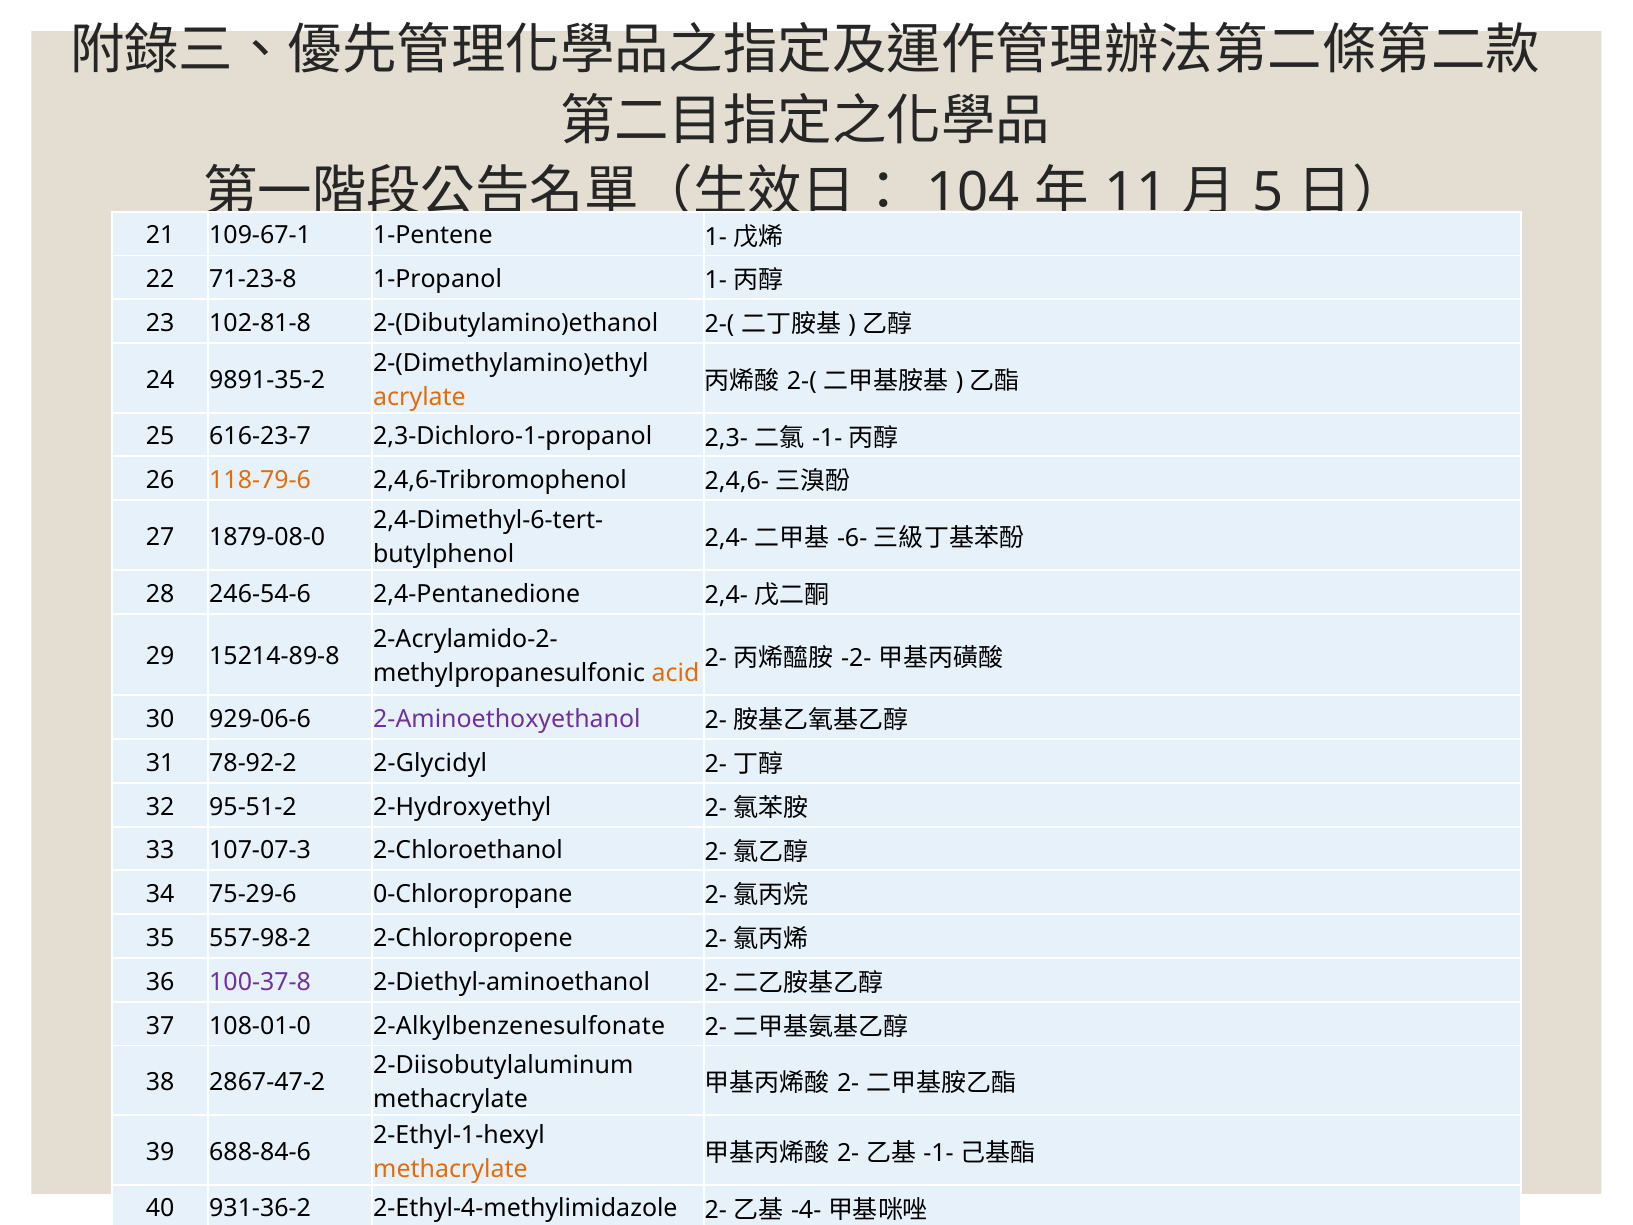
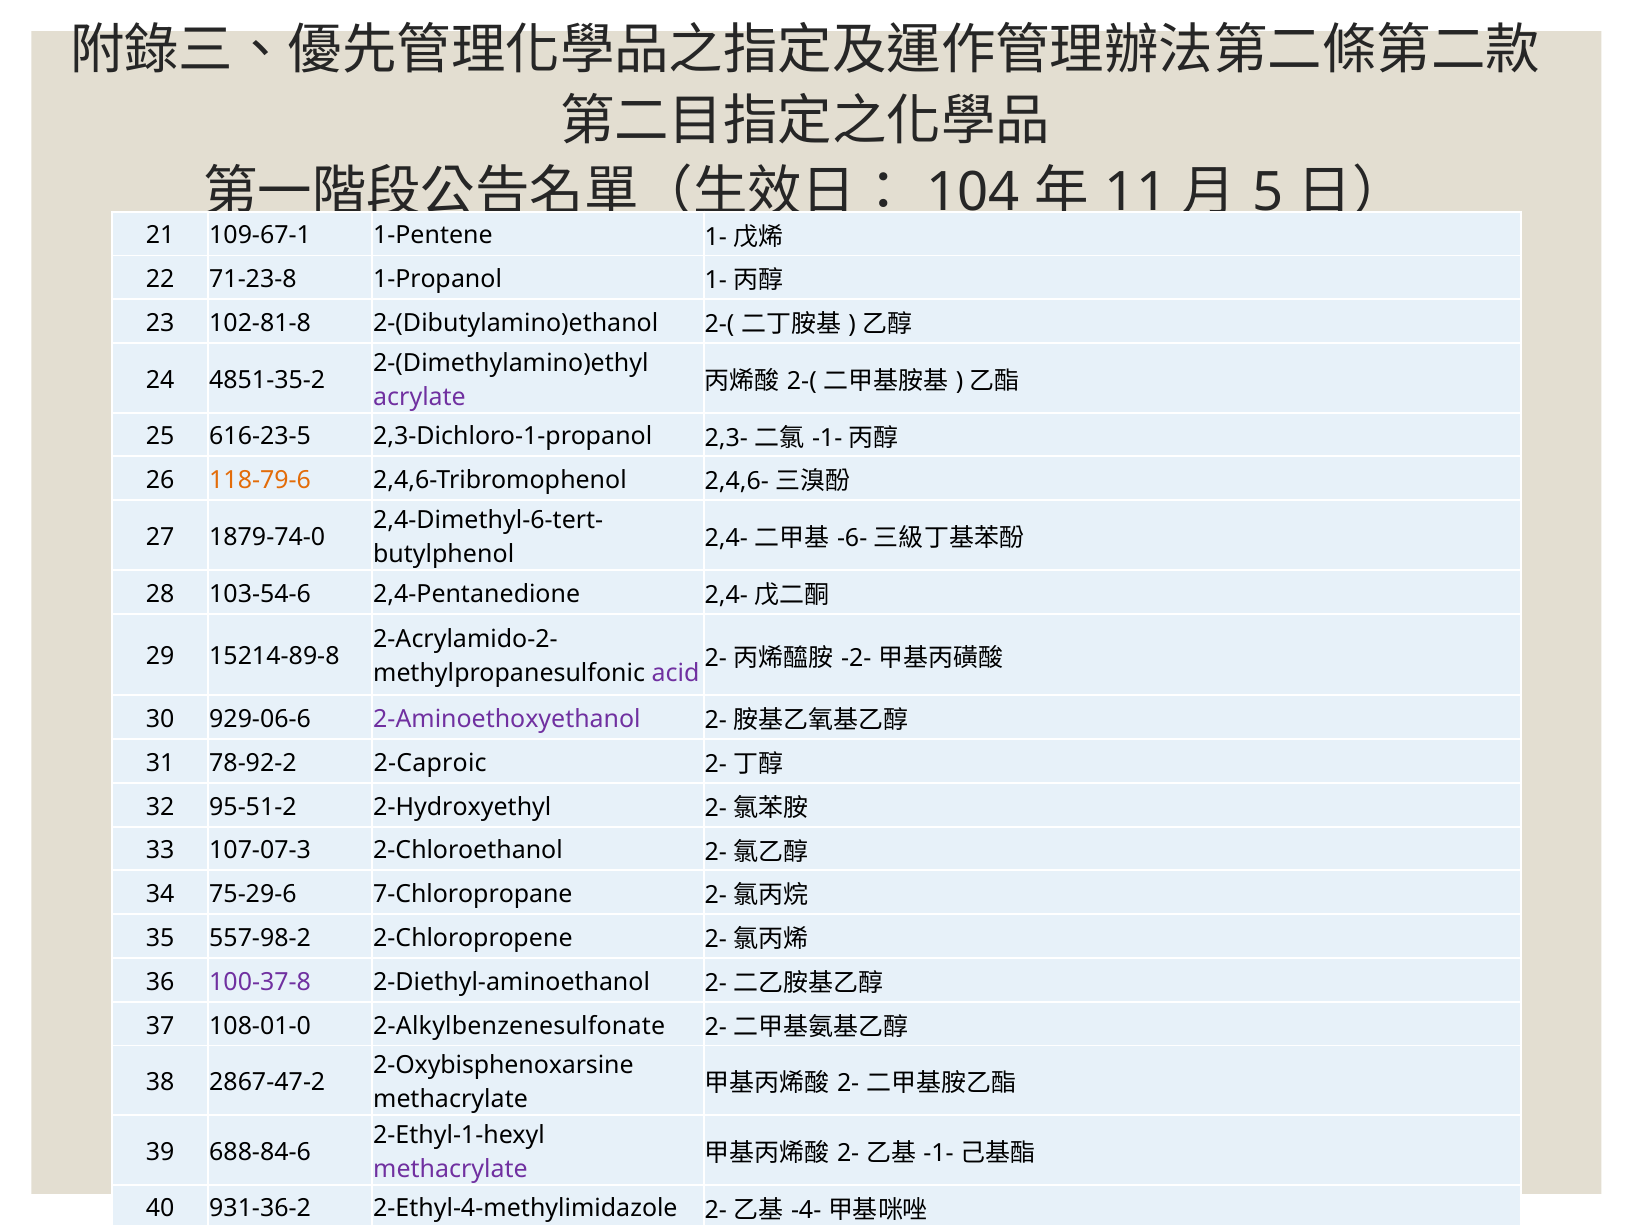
9891-35-2: 9891-35-2 -> 4851-35-2
acrylate colour: orange -> purple
616-23-7: 616-23-7 -> 616-23-5
1879-08-0: 1879-08-0 -> 1879-74-0
246-54-6: 246-54-6 -> 103-54-6
acid at (676, 673) colour: orange -> purple
2-Glycidyl: 2-Glycidyl -> 2-Caproic
0-Chloropropane: 0-Chloropropane -> 7-Chloropropane
2-Diisobutylaluminum: 2-Diisobutylaluminum -> 2-Oxybisphenoxarsine
methacrylate at (451, 1169) colour: orange -> purple
